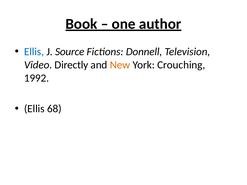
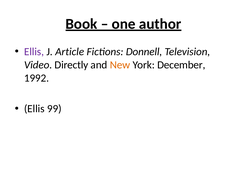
Ellis at (34, 52) colour: blue -> purple
Source: Source -> Article
Crouching: Crouching -> December
68: 68 -> 99
